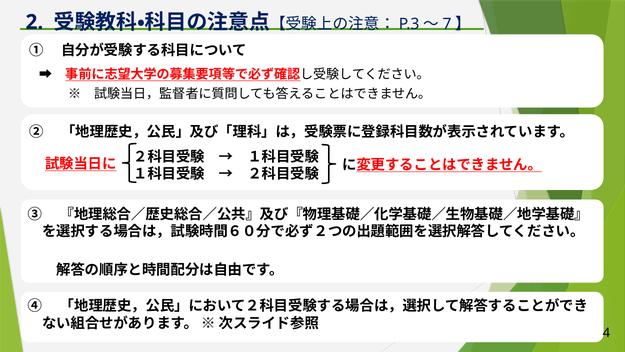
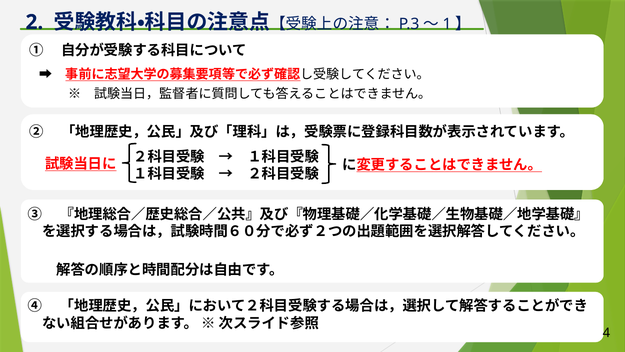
7: 7 -> 1
